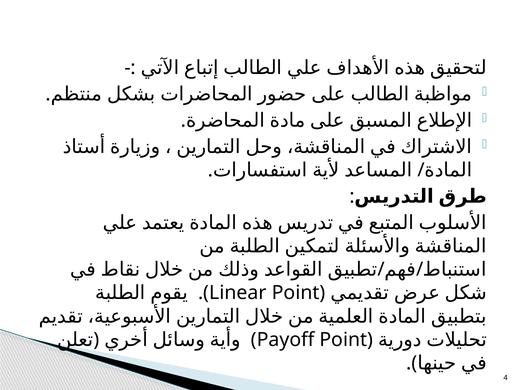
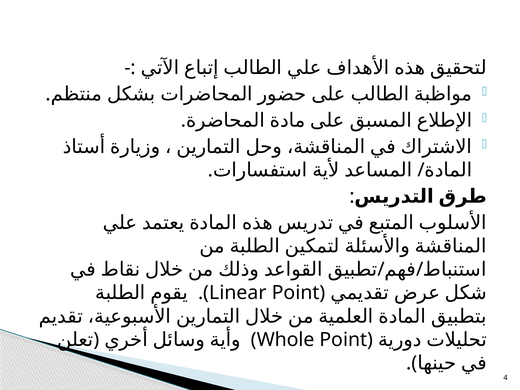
Payoff: Payoff -> Whole
